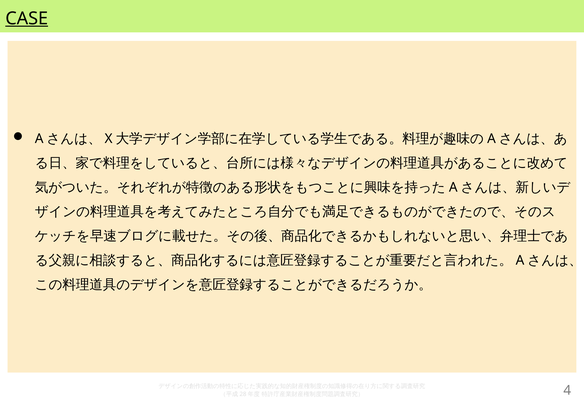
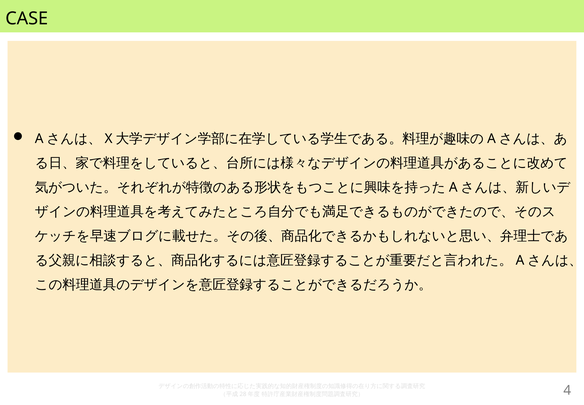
CASE underline: present -> none
